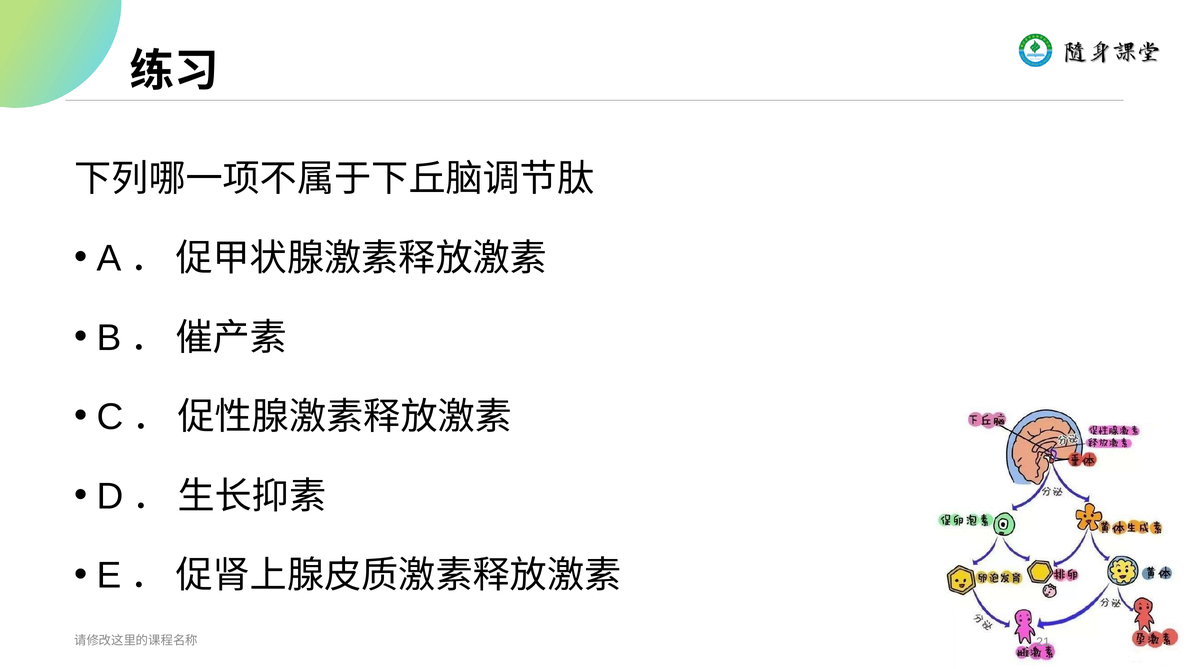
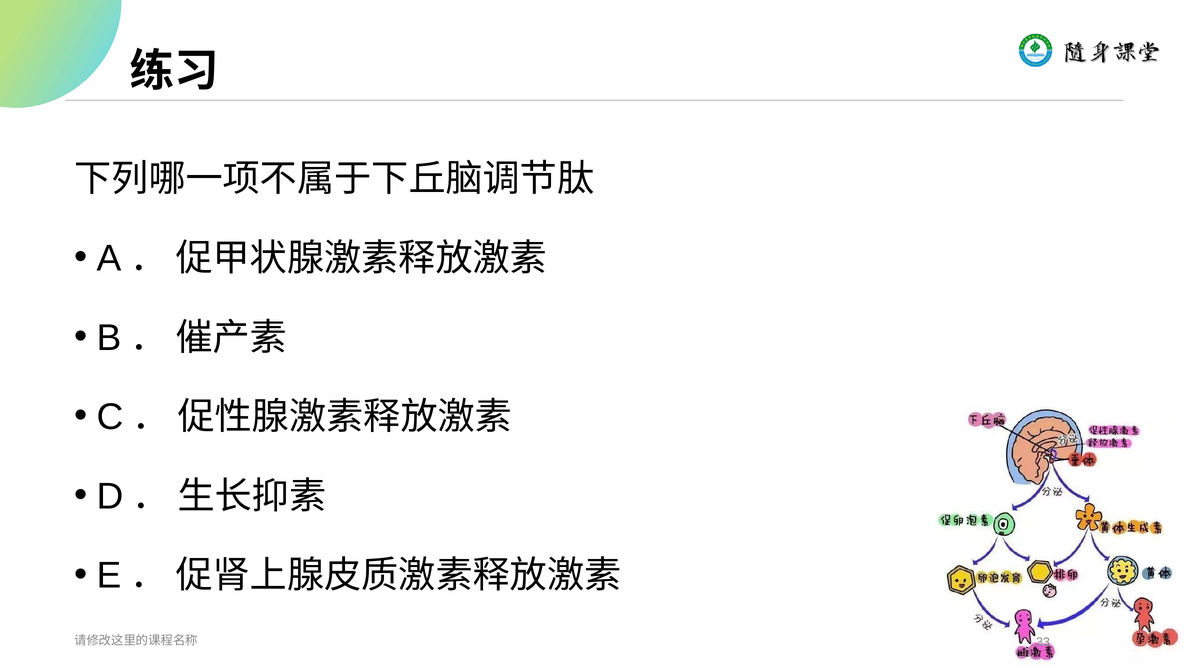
21: 21 -> 33
